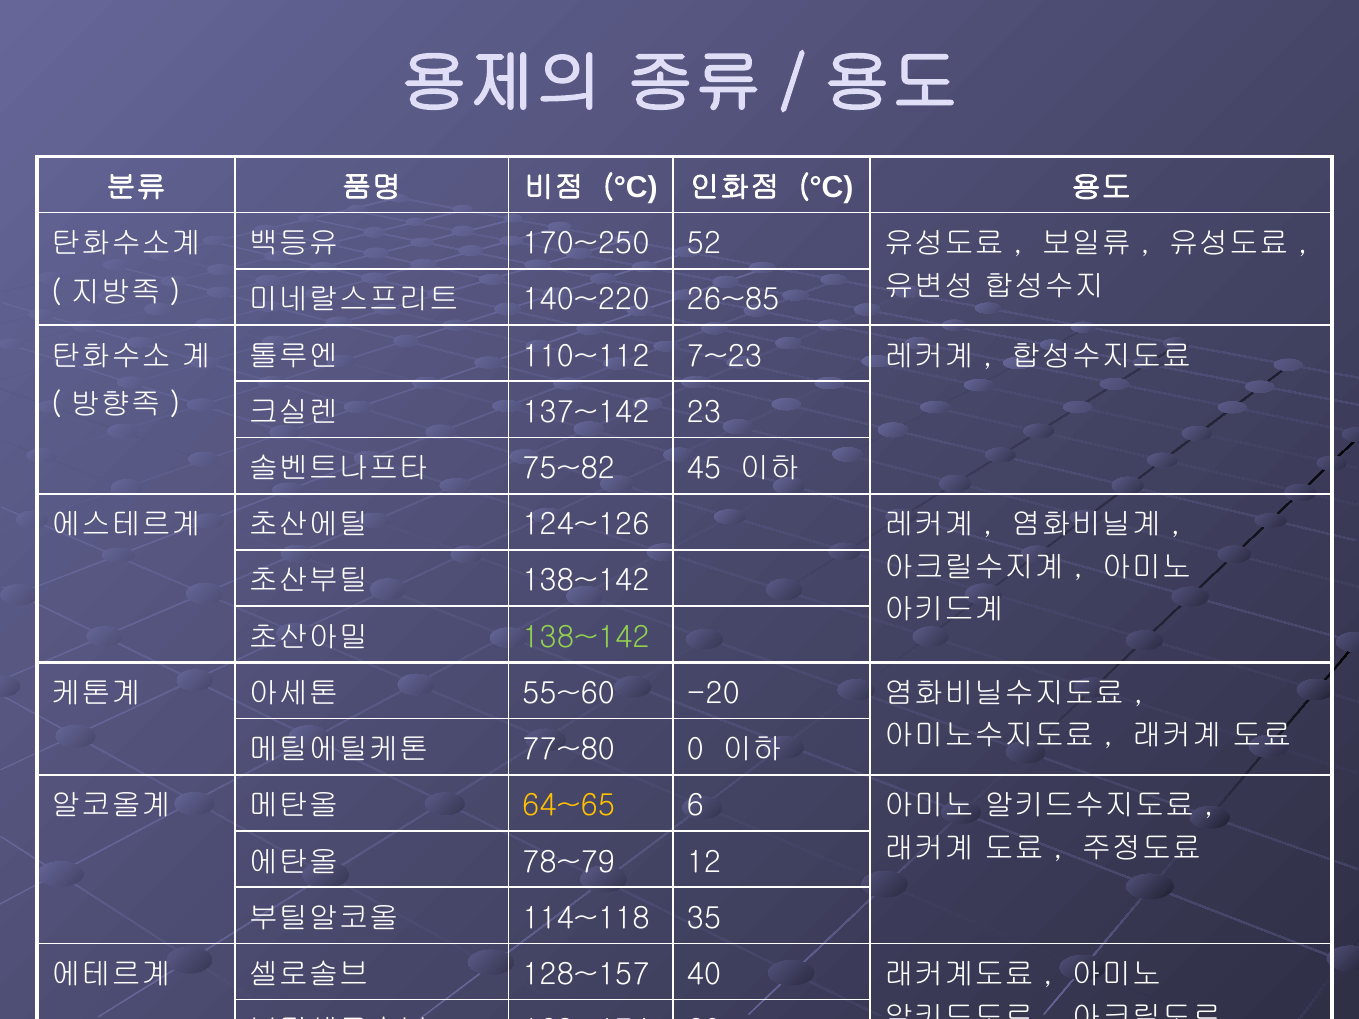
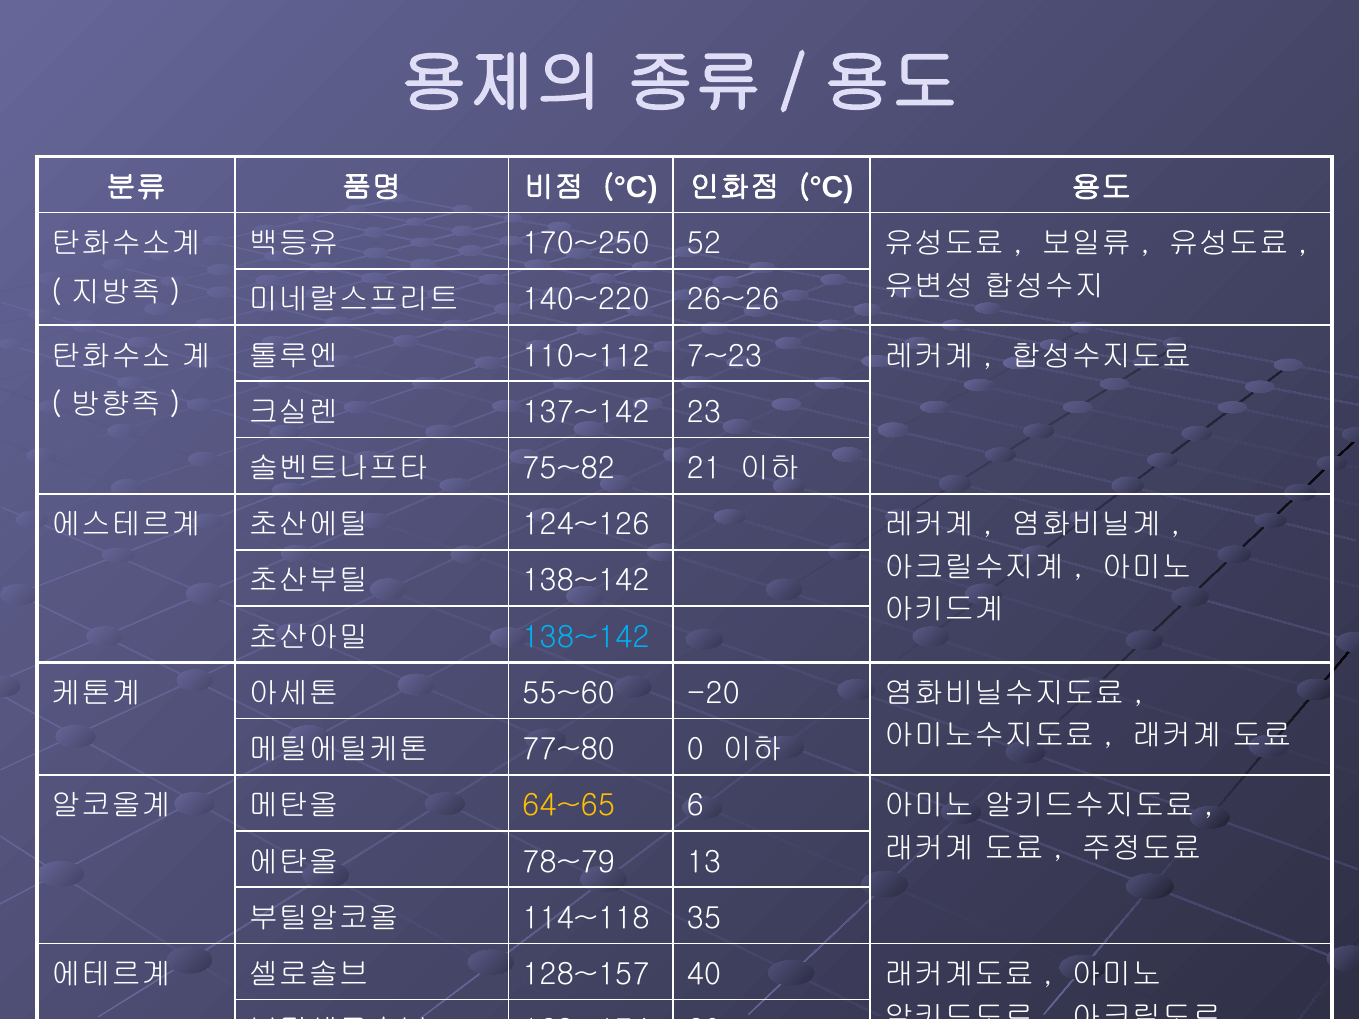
26~85: 26~85 -> 26~26
45: 45 -> 21
138~142 at (586, 637) colour: light green -> light blue
12: 12 -> 13
